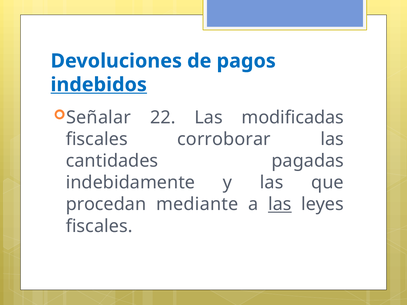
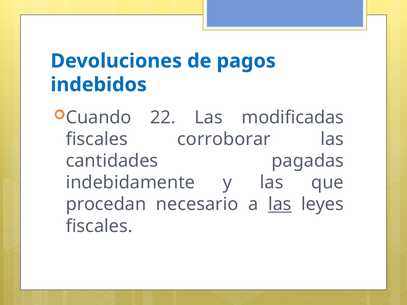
indebidos underline: present -> none
Señalar: Señalar -> Cuando
mediante: mediante -> necesario
